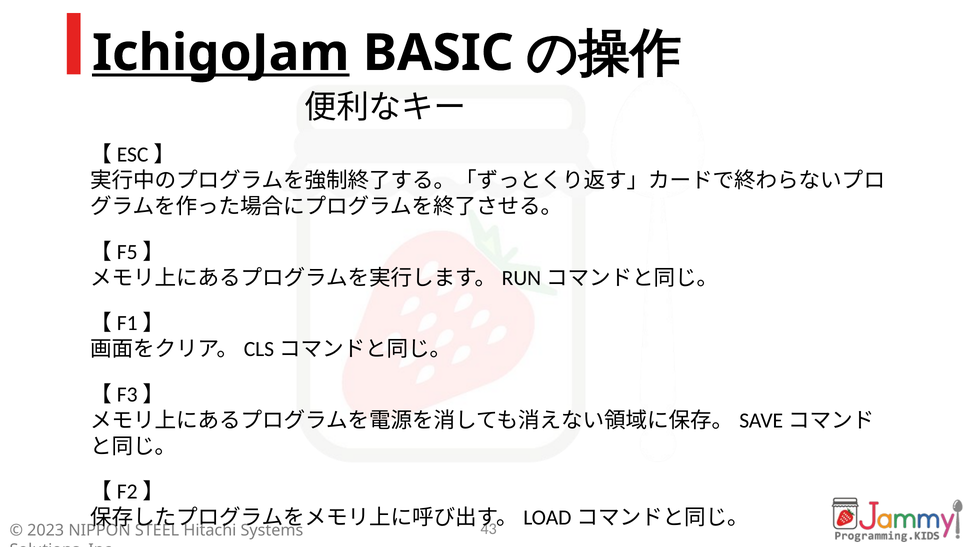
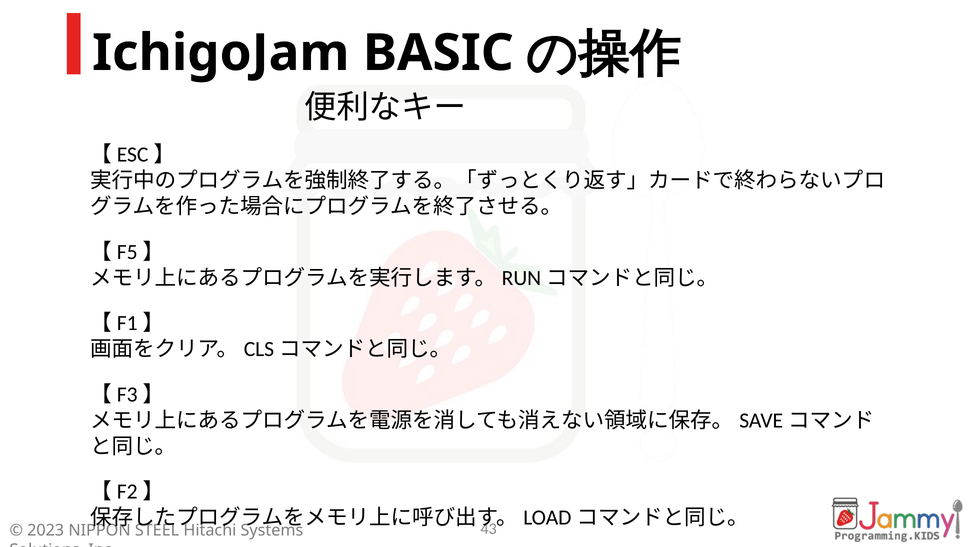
IchigoJam underline: present -> none
